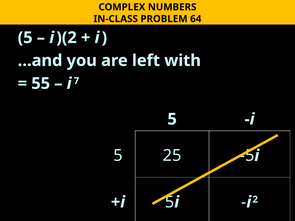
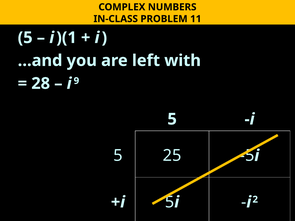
64: 64 -> 11
)(2: )(2 -> )(1
55: 55 -> 28
7: 7 -> 9
